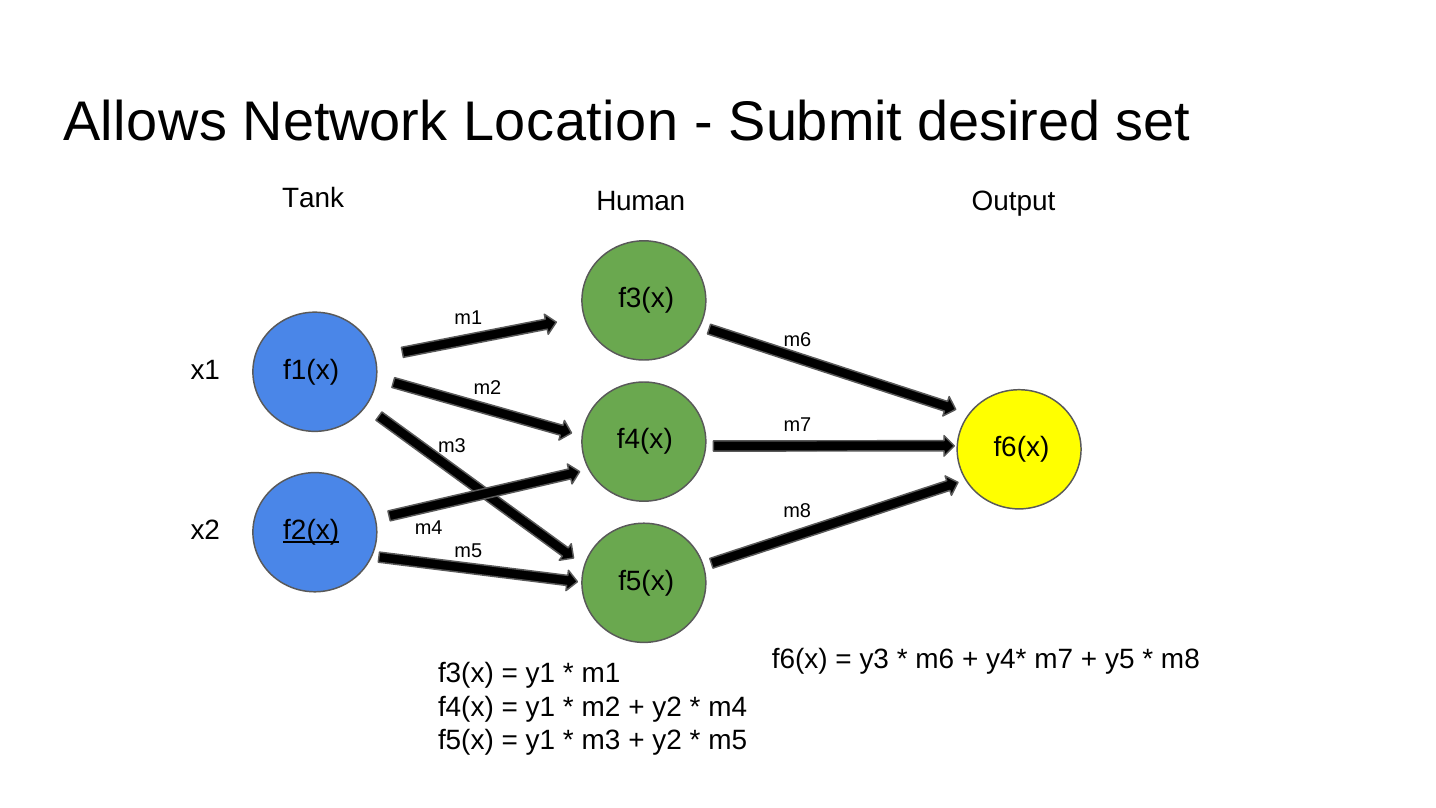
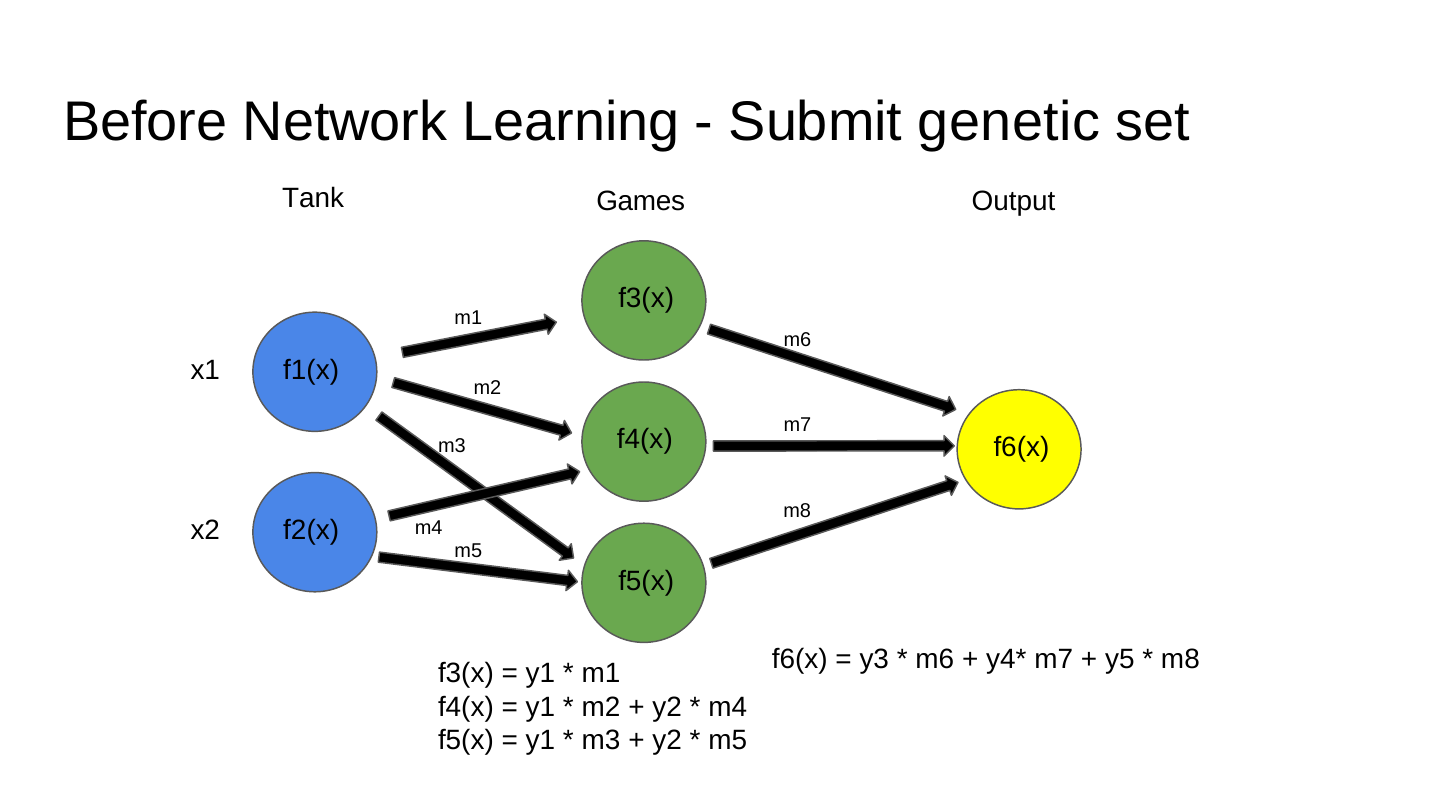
Allows: Allows -> Before
Location: Location -> Learning
desired: desired -> genetic
Human: Human -> Games
f2(x underline: present -> none
